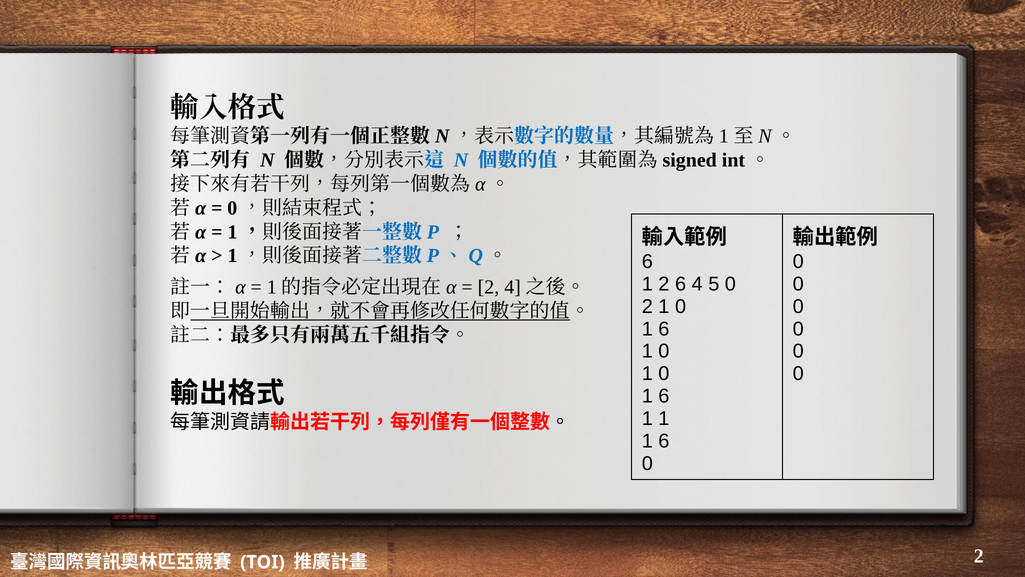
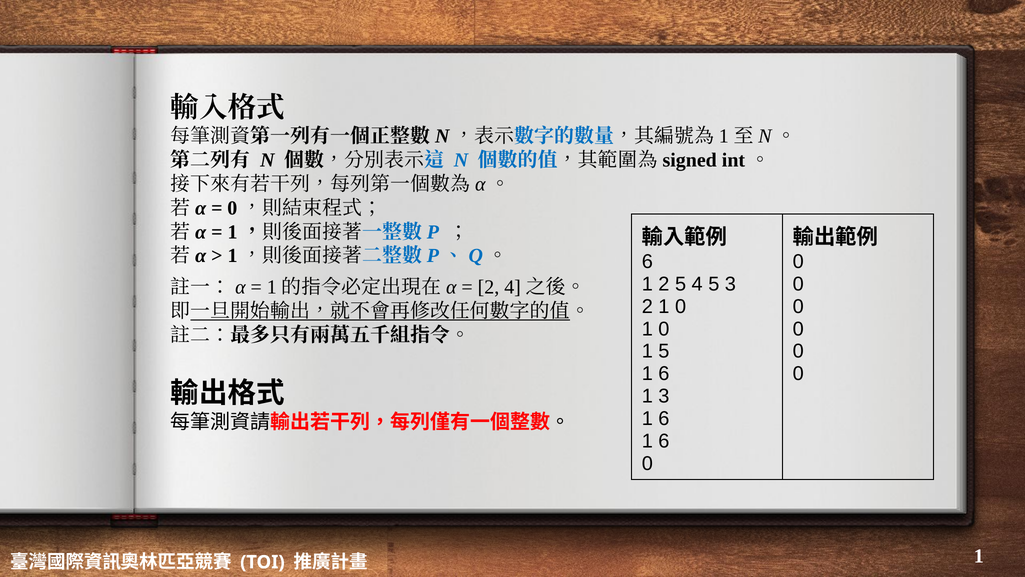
2 6: 6 -> 5
5 0: 0 -> 3
6 at (664, 329): 6 -> 0
0 at (664, 351): 0 -> 5
0 at (664, 374): 0 -> 6
6 at (664, 396): 6 -> 3
1 at (664, 418): 1 -> 6
2 at (979, 556): 2 -> 1
